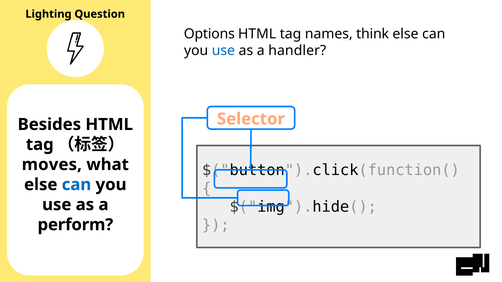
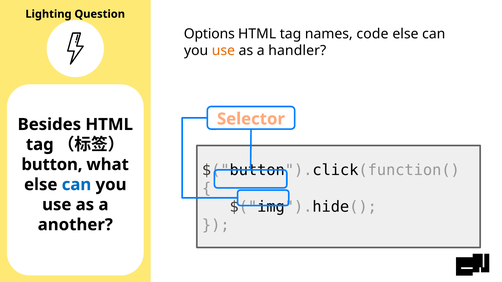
think: think -> code
use at (223, 51) colour: blue -> orange
moves: moves -> button
perform: perform -> another
